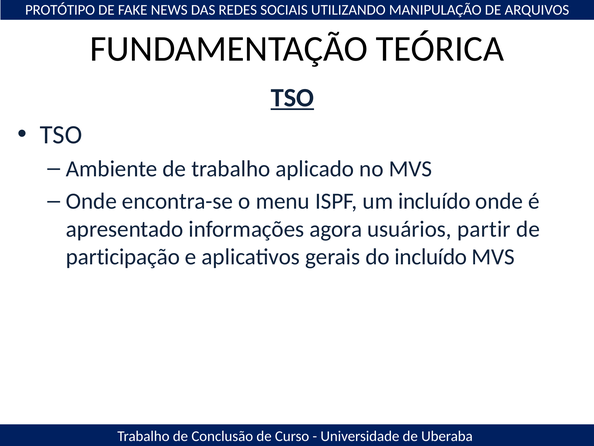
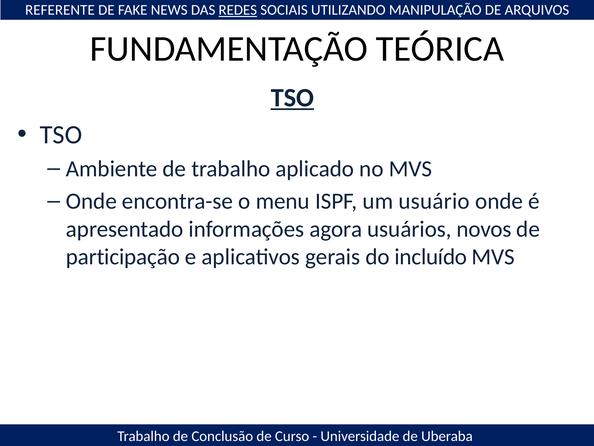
PROTÓTIPO: PROTÓTIPO -> REFERENTE
REDES underline: none -> present
um incluído: incluído -> usuário
partir: partir -> novos
